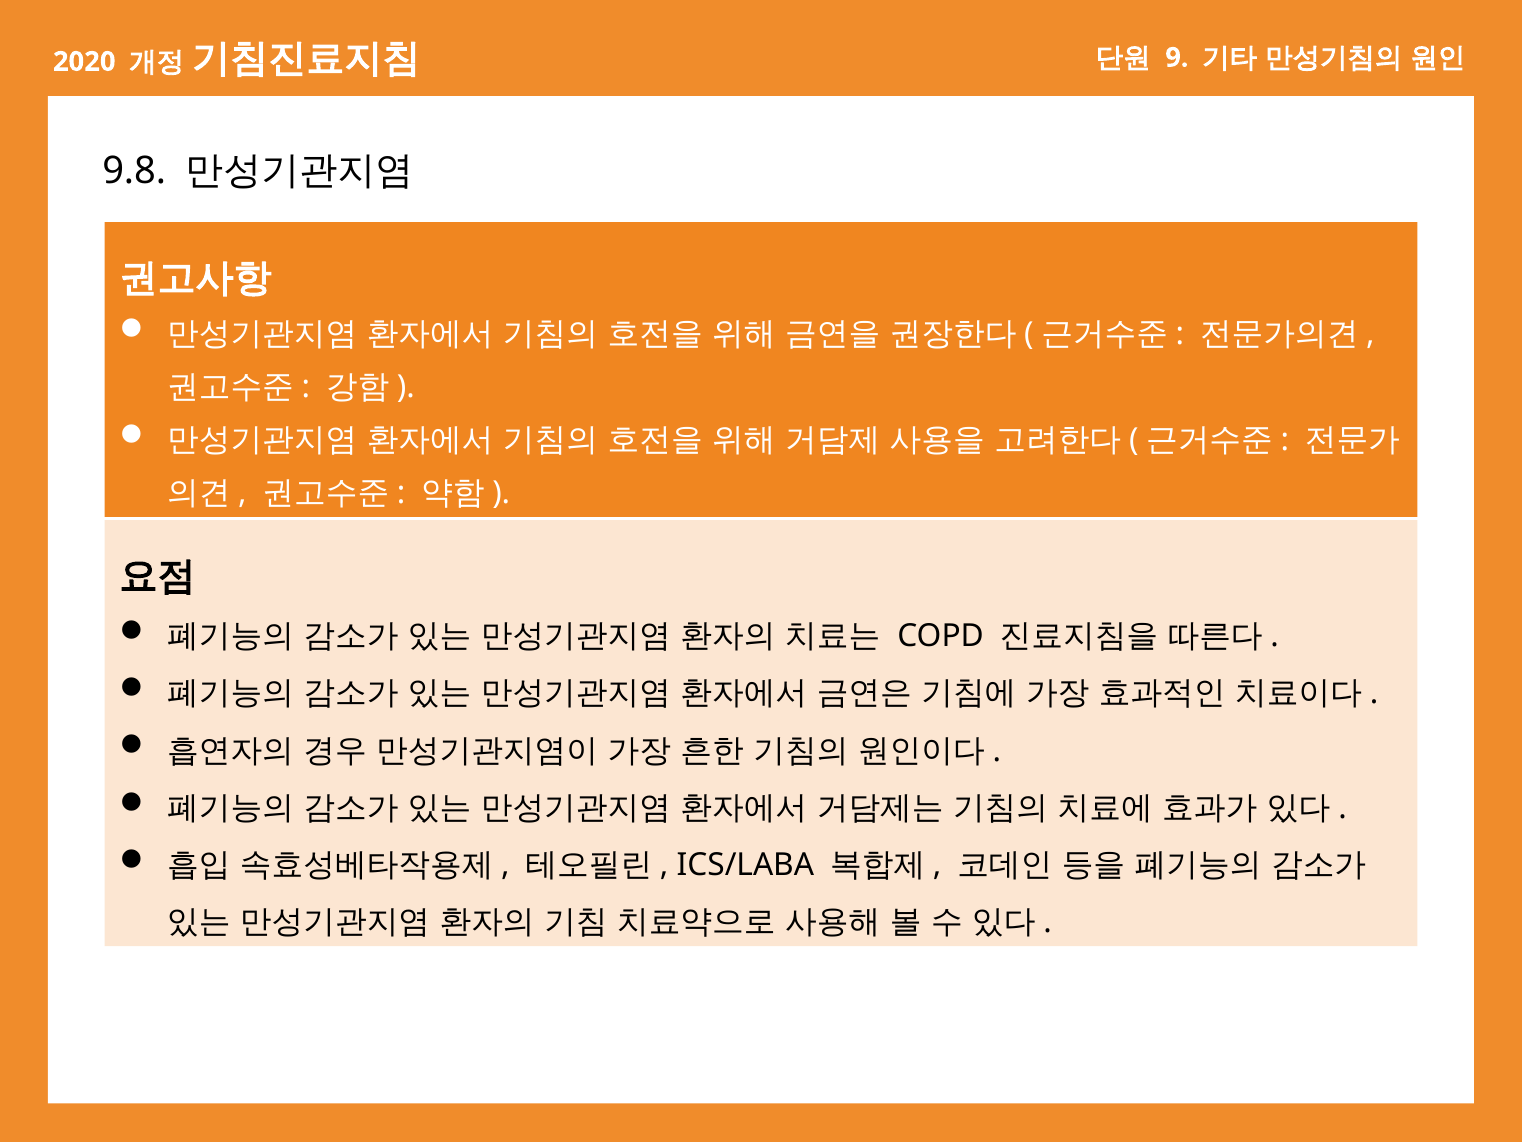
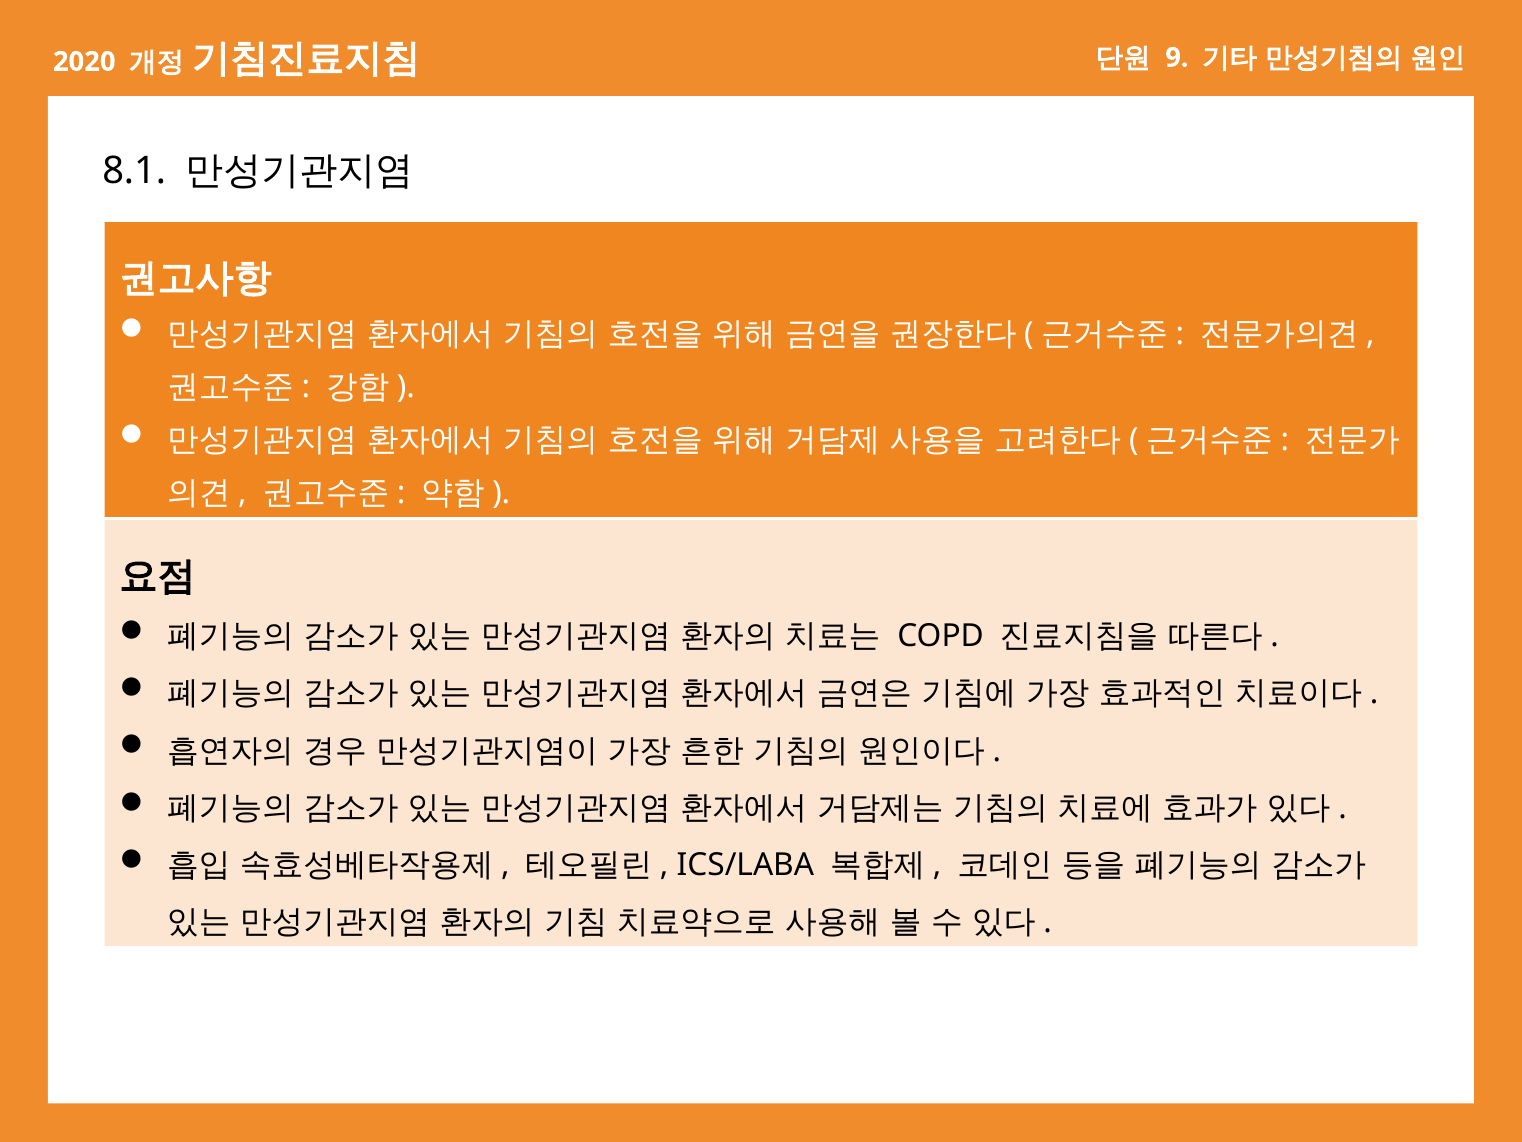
9.8: 9.8 -> 8.1
